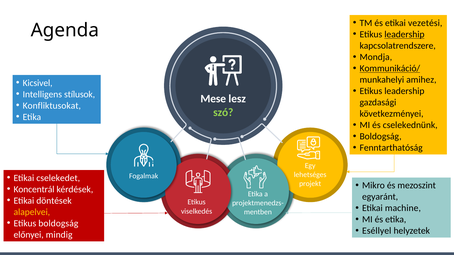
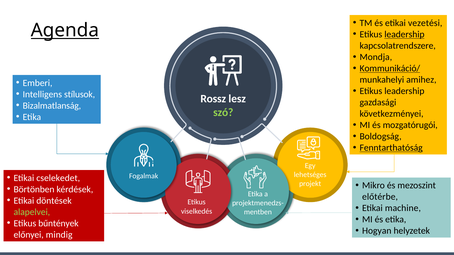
Agenda underline: none -> present
Kicsivel: Kicsivel -> Emberi
Mese: Mese -> Rossz
Konfliktusokat: Konfliktusokat -> Bizalmatlanság
cselekednünk: cselekednünk -> mozgatórugói
Fenntarthatóság underline: none -> present
Koncentrál: Koncentrál -> Börtönben
egyaránt: egyaránt -> előtérbe
alapelvei colour: yellow -> light green
Etikus boldogság: boldogság -> bűntények
Eséllyel: Eséllyel -> Hogyan
